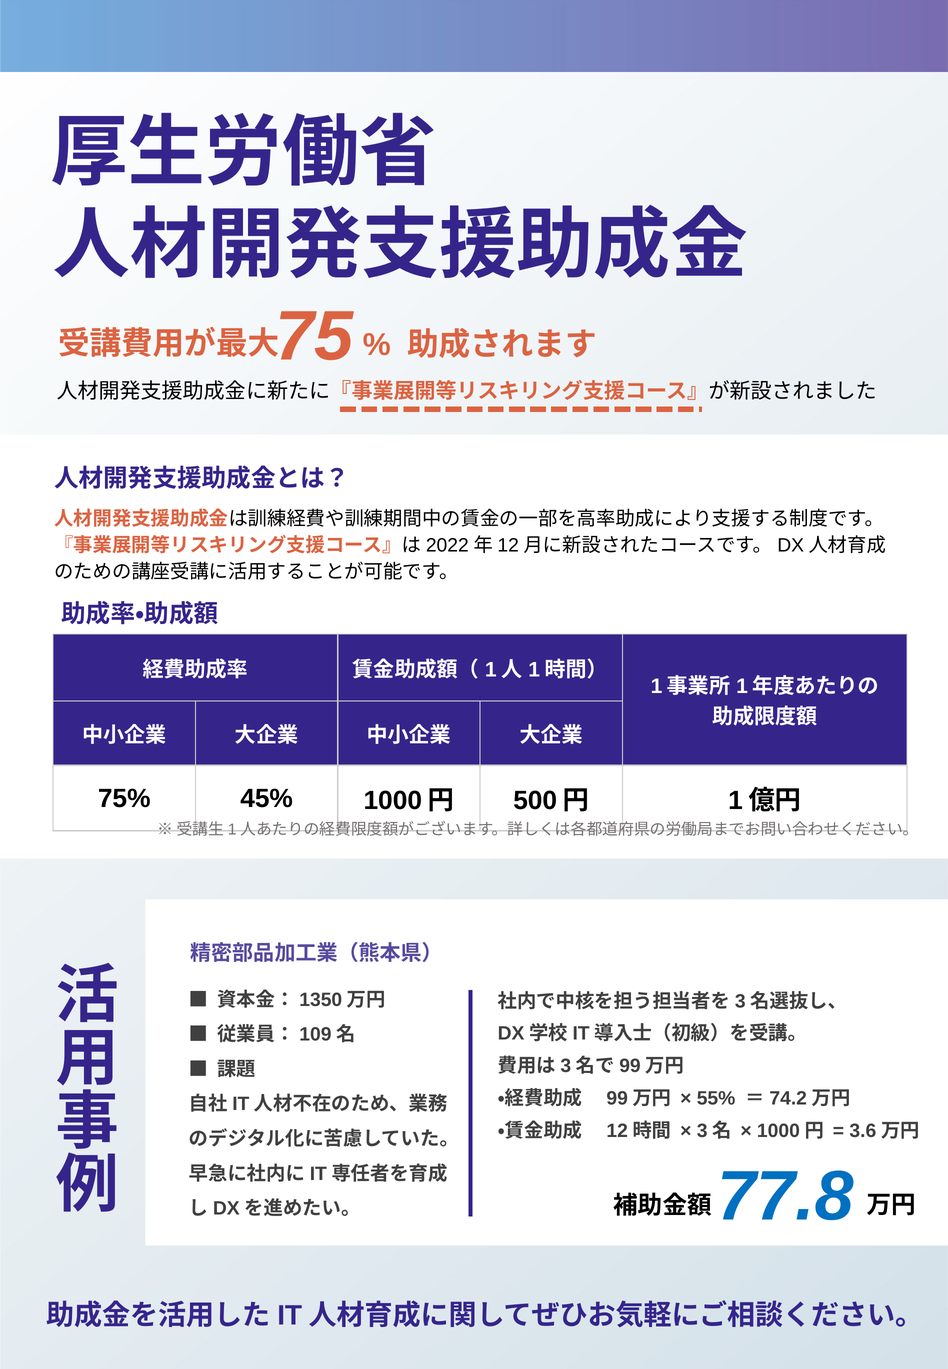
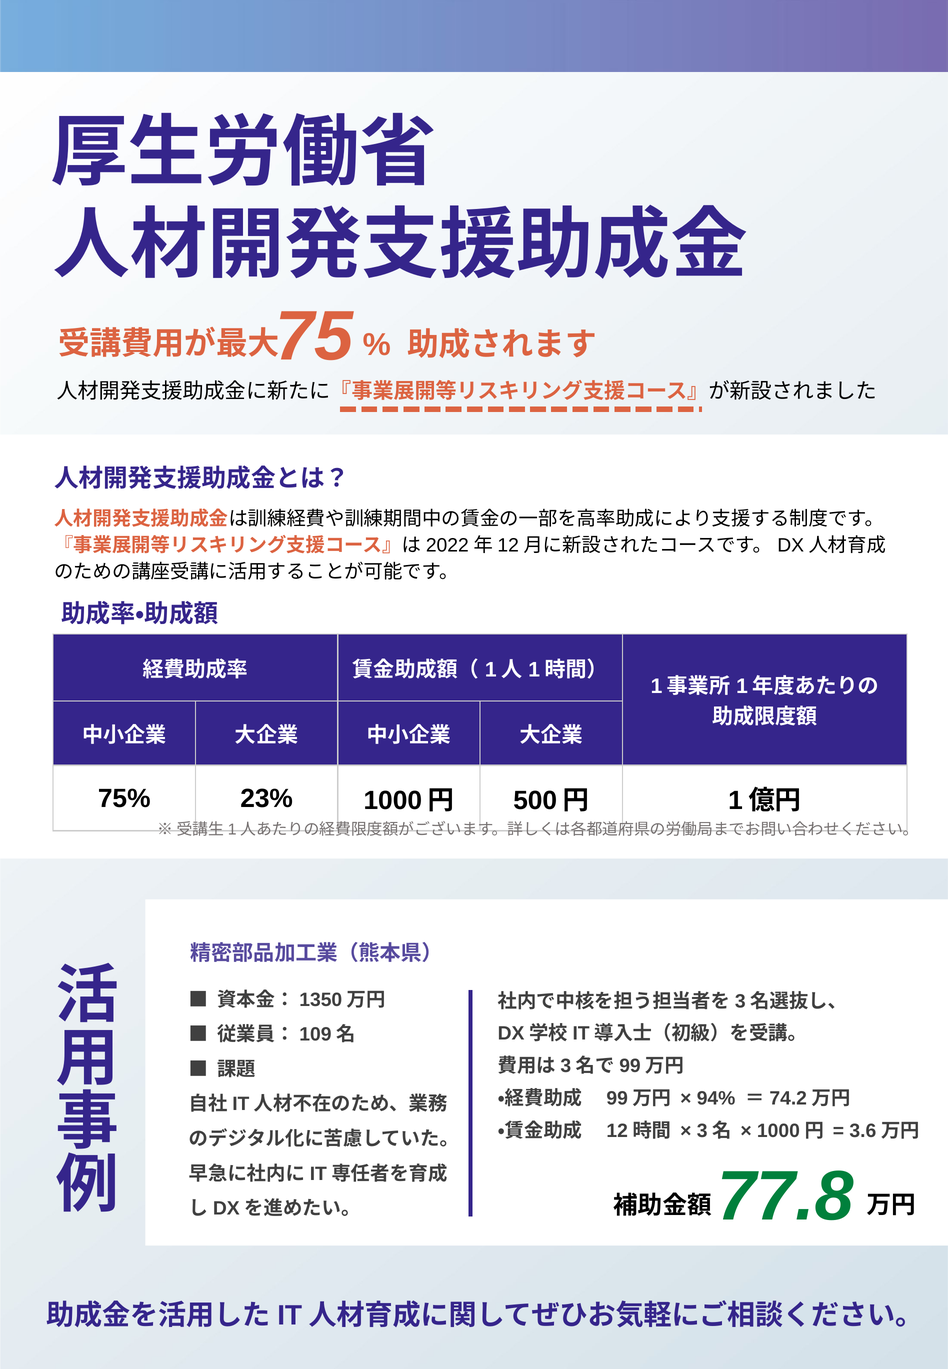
45%: 45% -> 23%
55%: 55% -> 94%
77.8 colour: blue -> green
